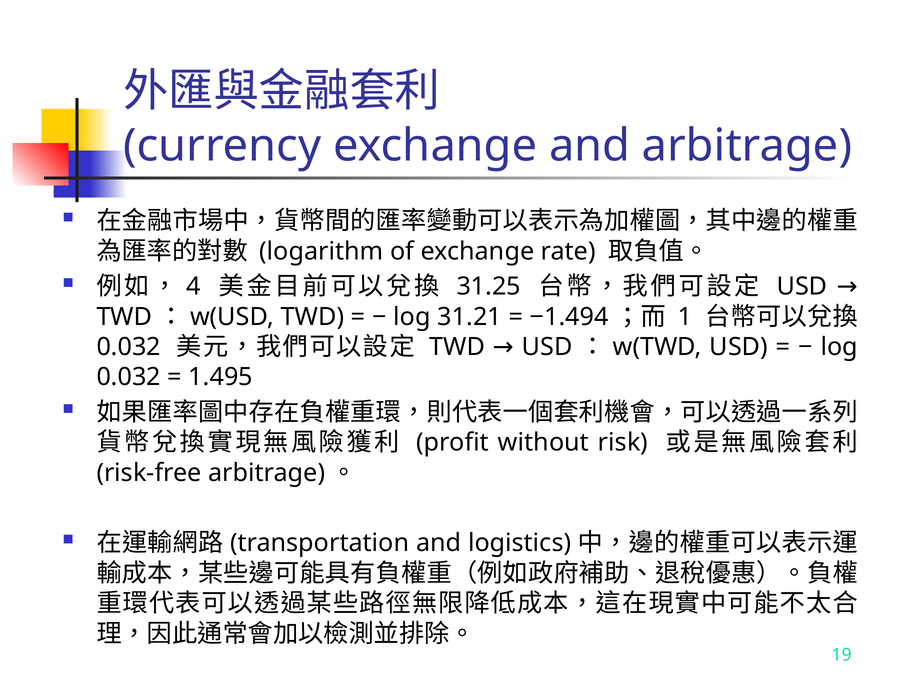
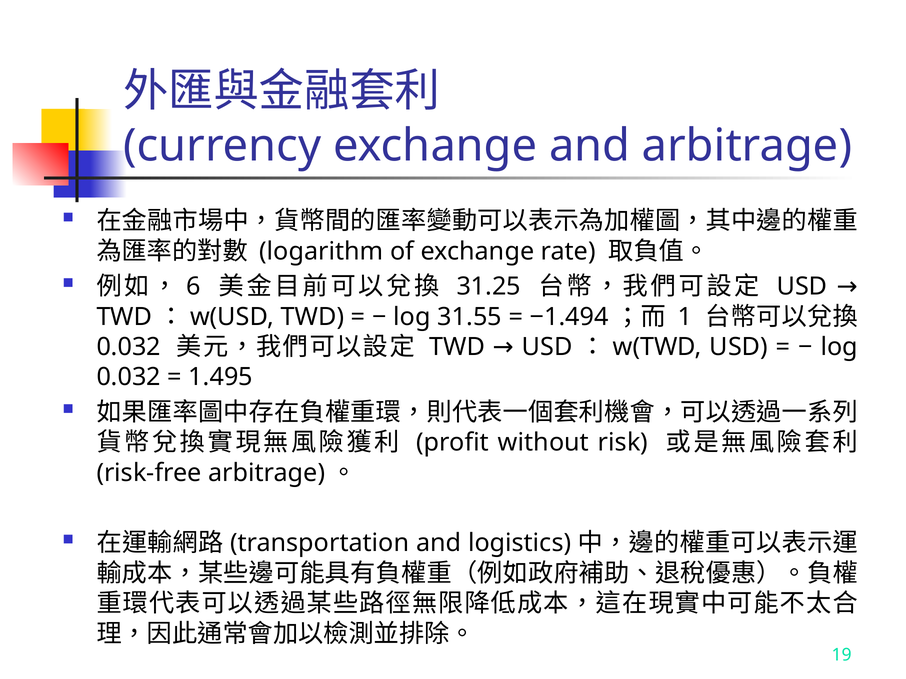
4: 4 -> 6
31.21: 31.21 -> 31.55
